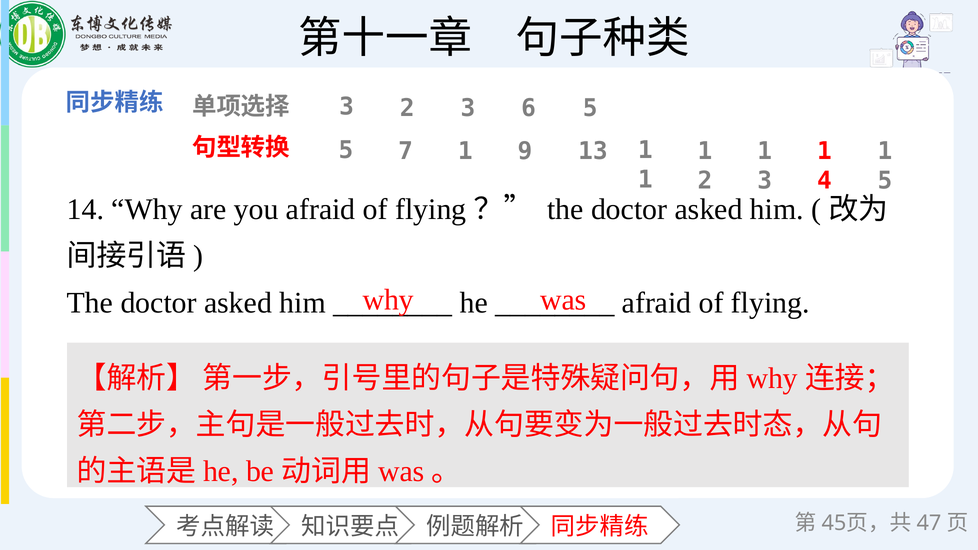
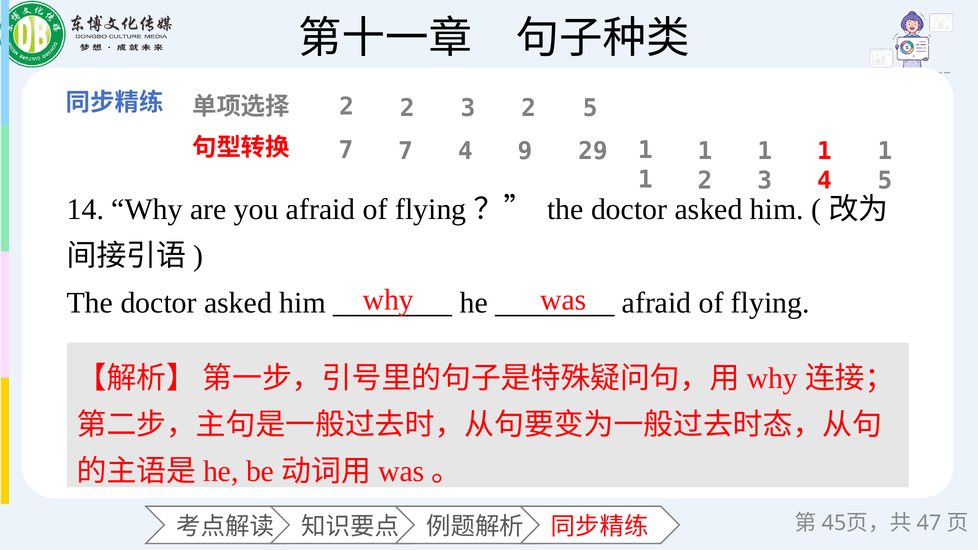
3 at (347, 107): 3 -> 2
3 6: 6 -> 2
5 at (346, 150): 5 -> 7
7 1: 1 -> 4
13: 13 -> 29
